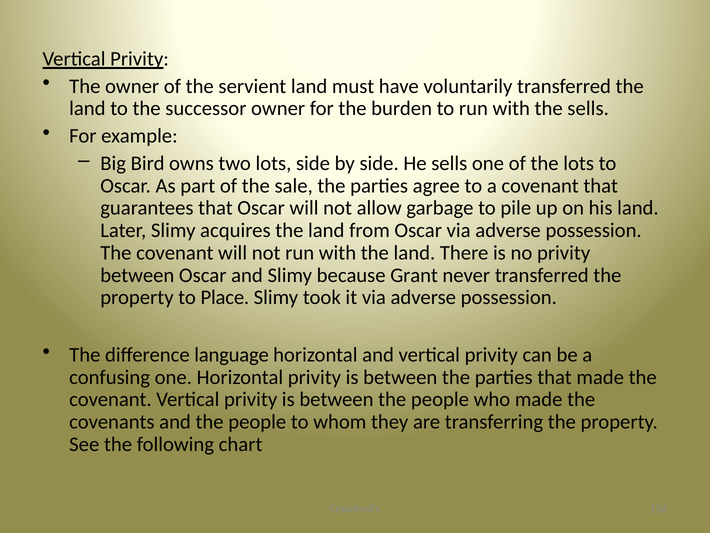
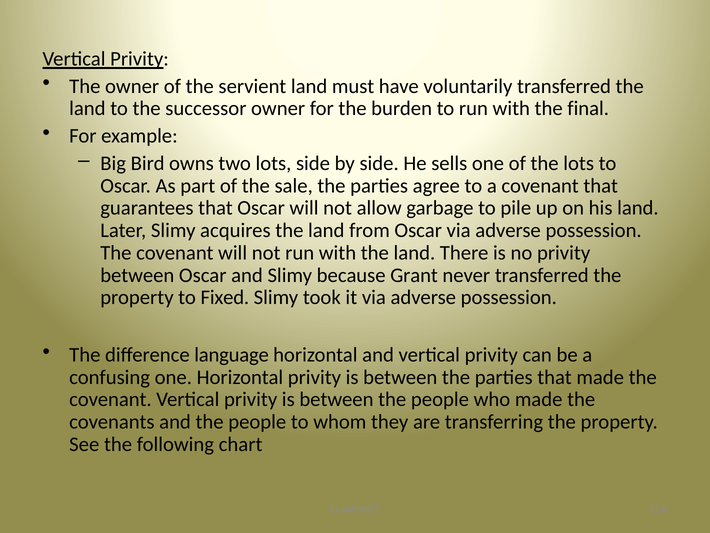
the sells: sells -> final
Place: Place -> Fixed
